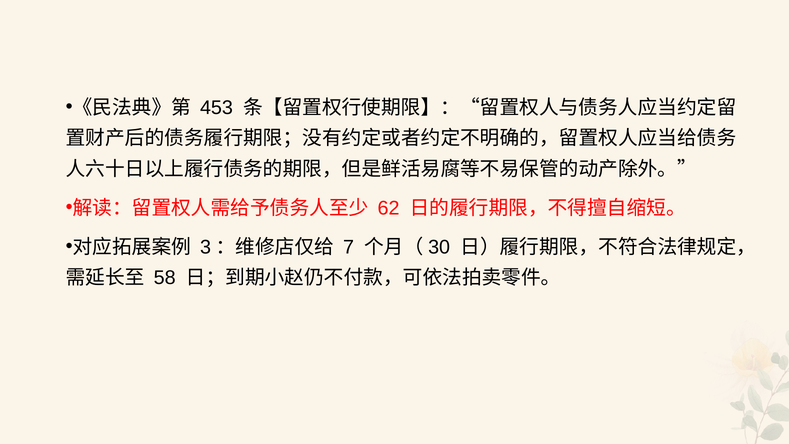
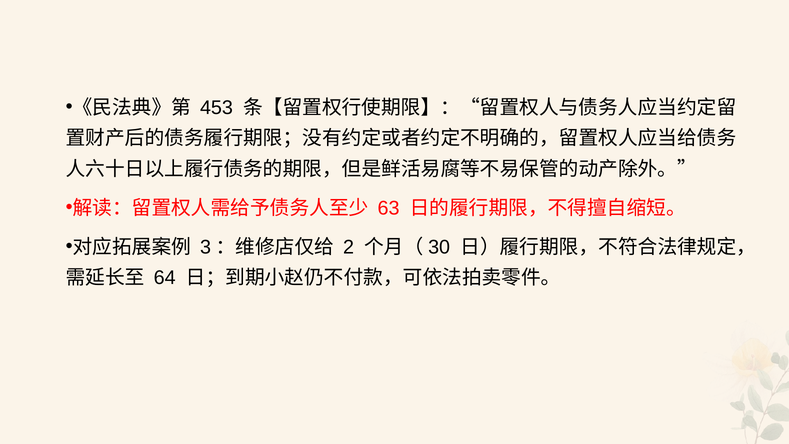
62: 62 -> 63
7: 7 -> 2
58: 58 -> 64
